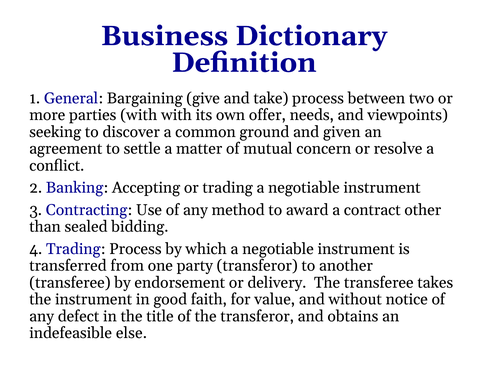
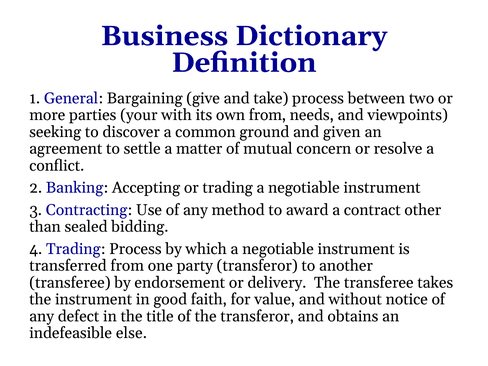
parties with: with -> your
own offer: offer -> from
